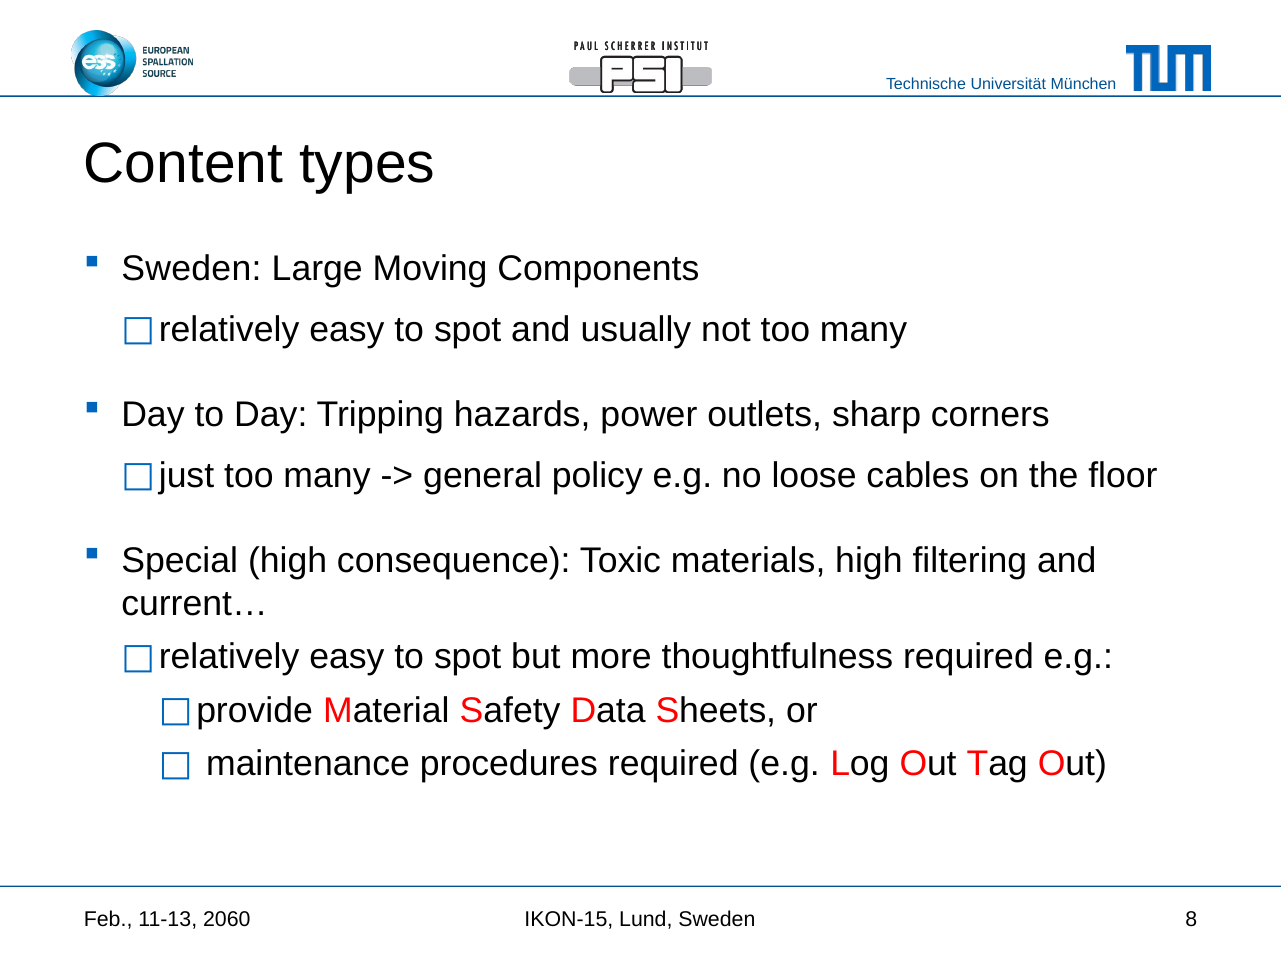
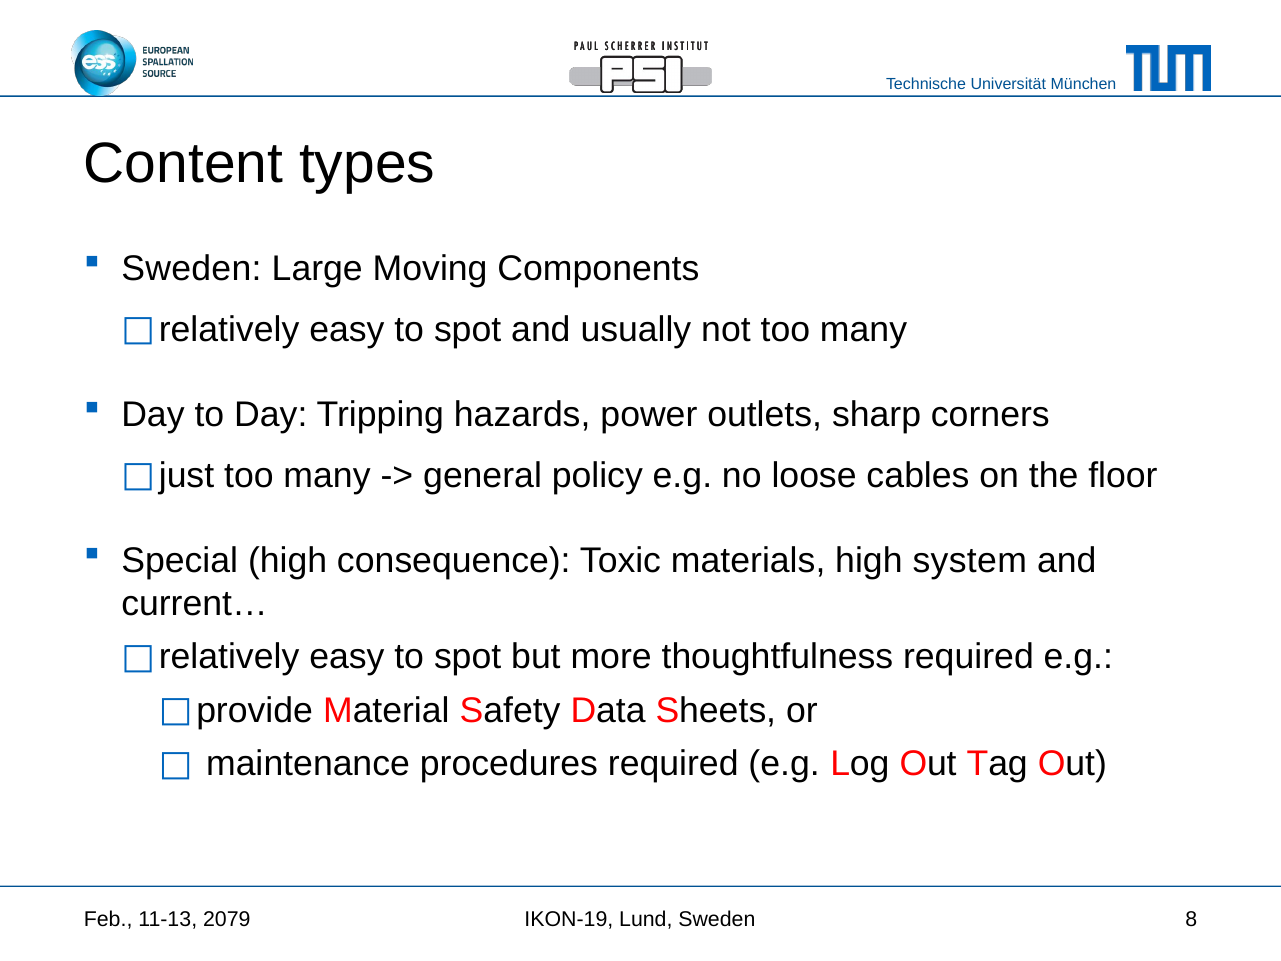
filtering: filtering -> system
2060: 2060 -> 2079
IKON-15: IKON-15 -> IKON-19
